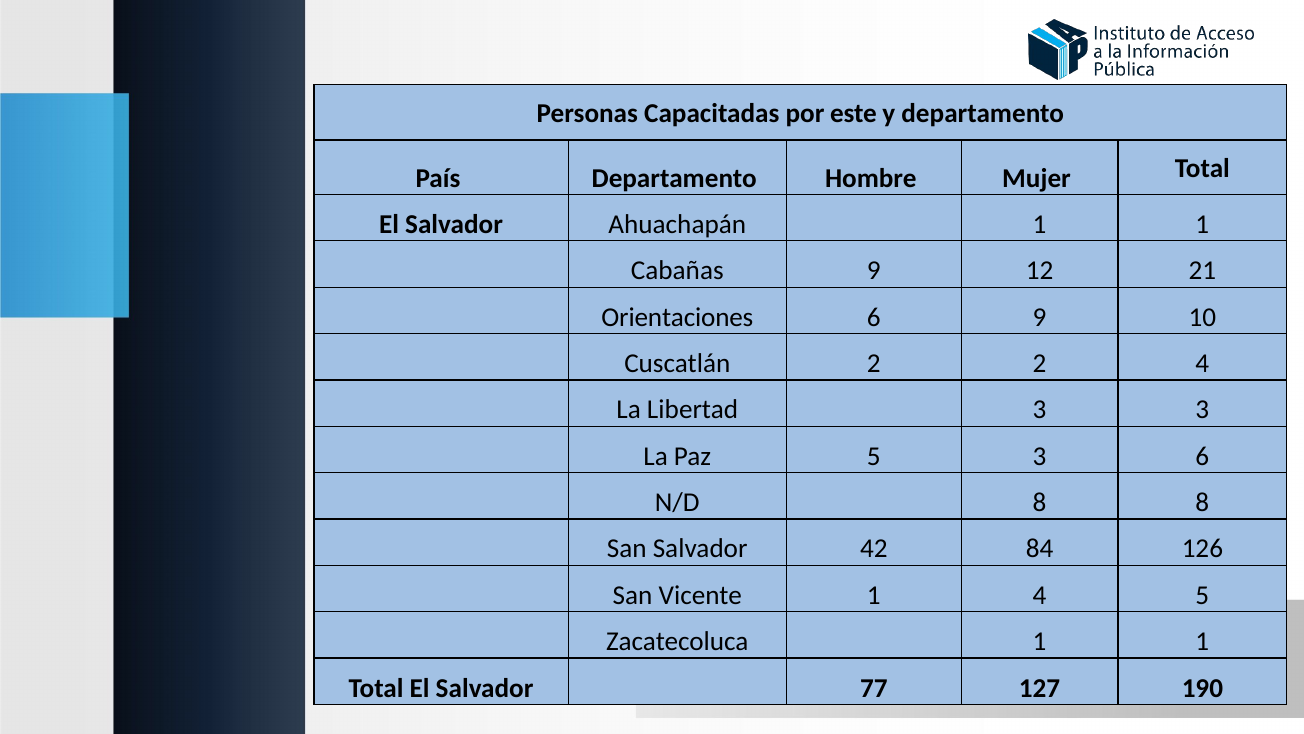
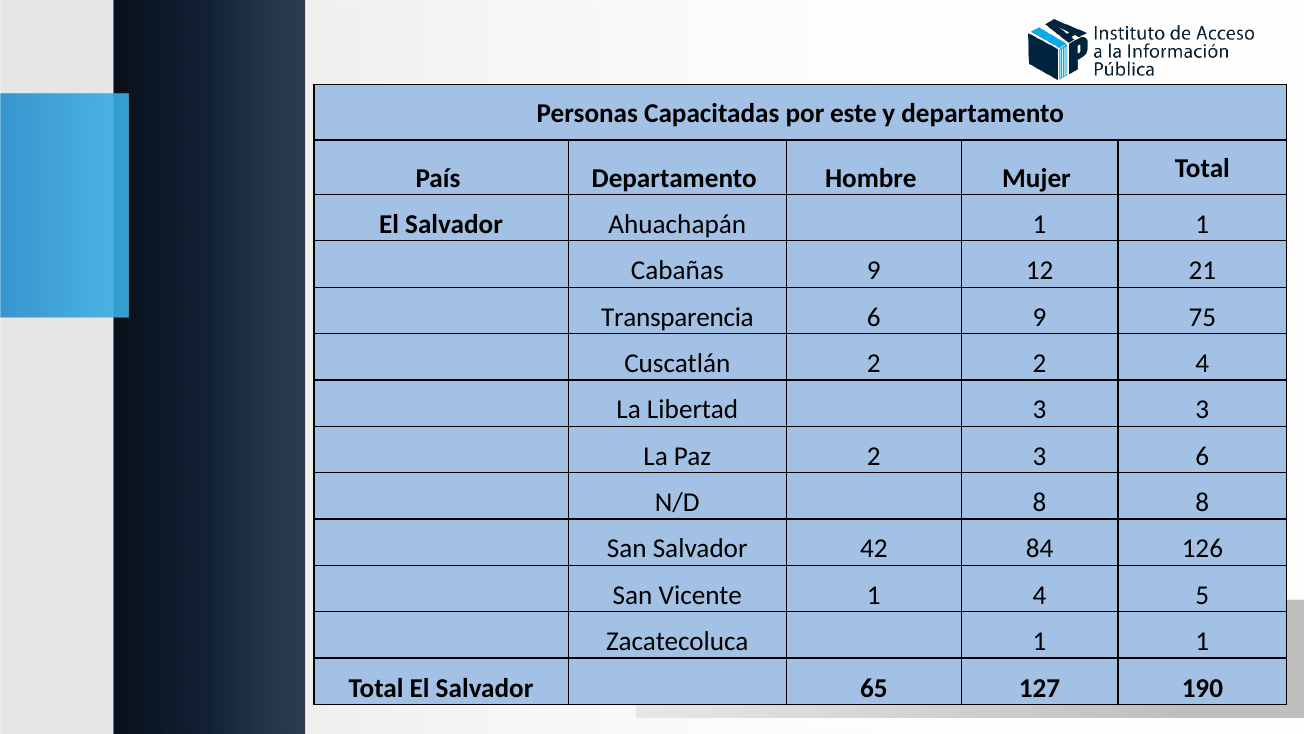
Orientaciones: Orientaciones -> Transparencia
10: 10 -> 75
Paz 5: 5 -> 2
77: 77 -> 65
